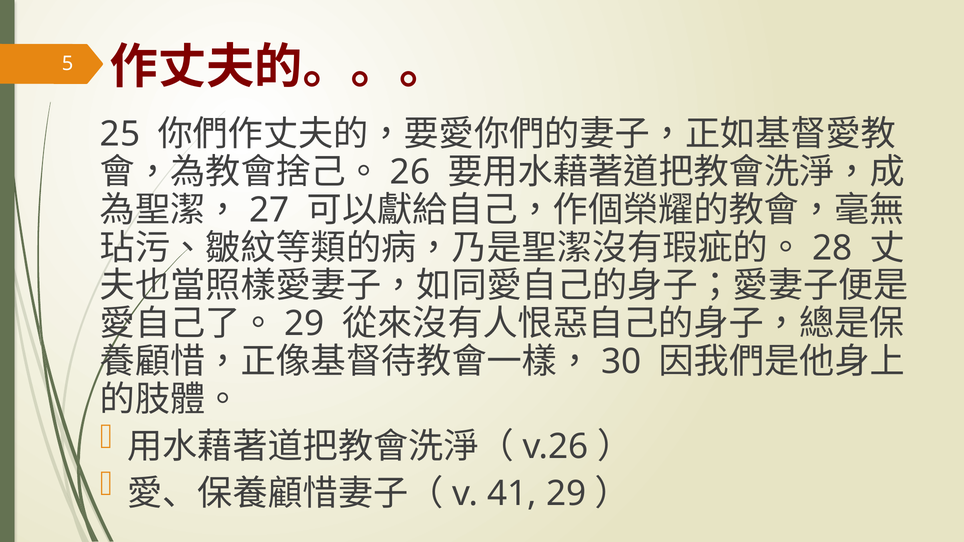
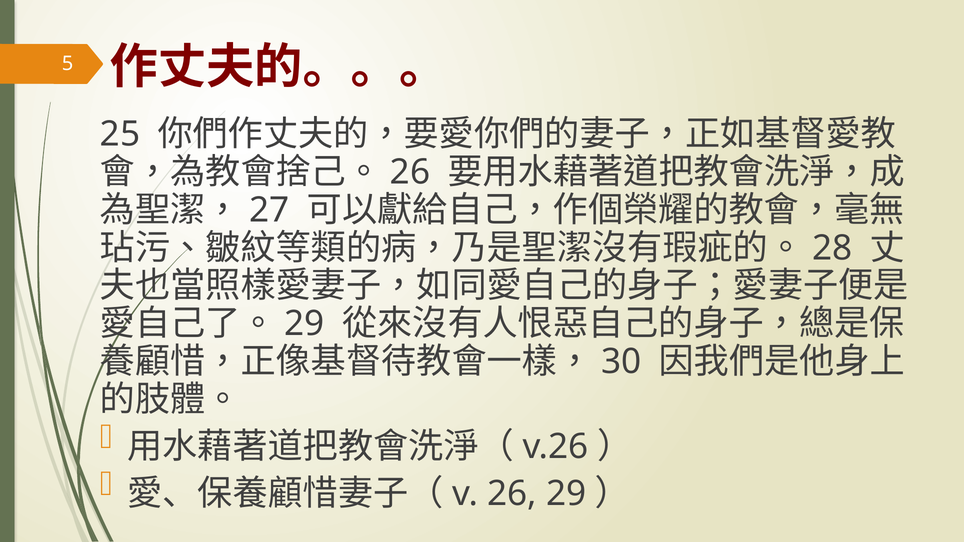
41 at (512, 494): 41 -> 26
